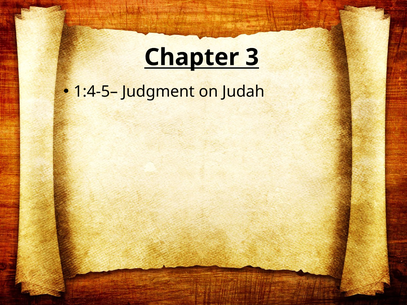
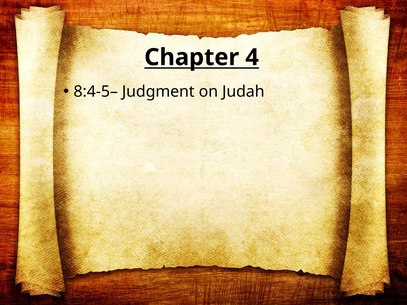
3: 3 -> 4
1:4-5–: 1:4-5– -> 8:4-5–
